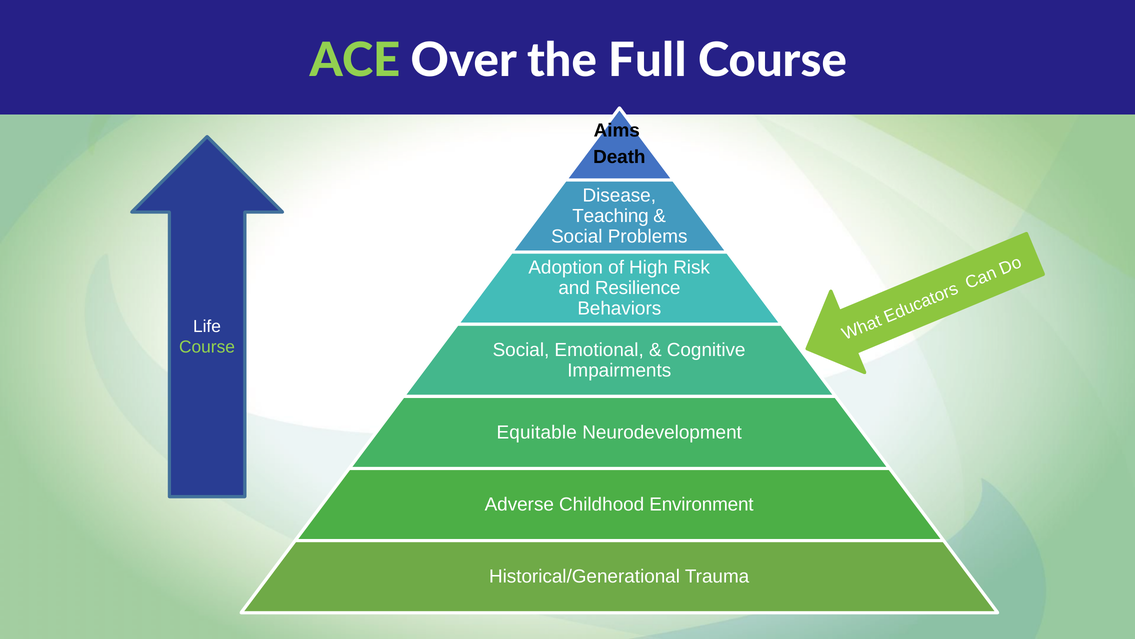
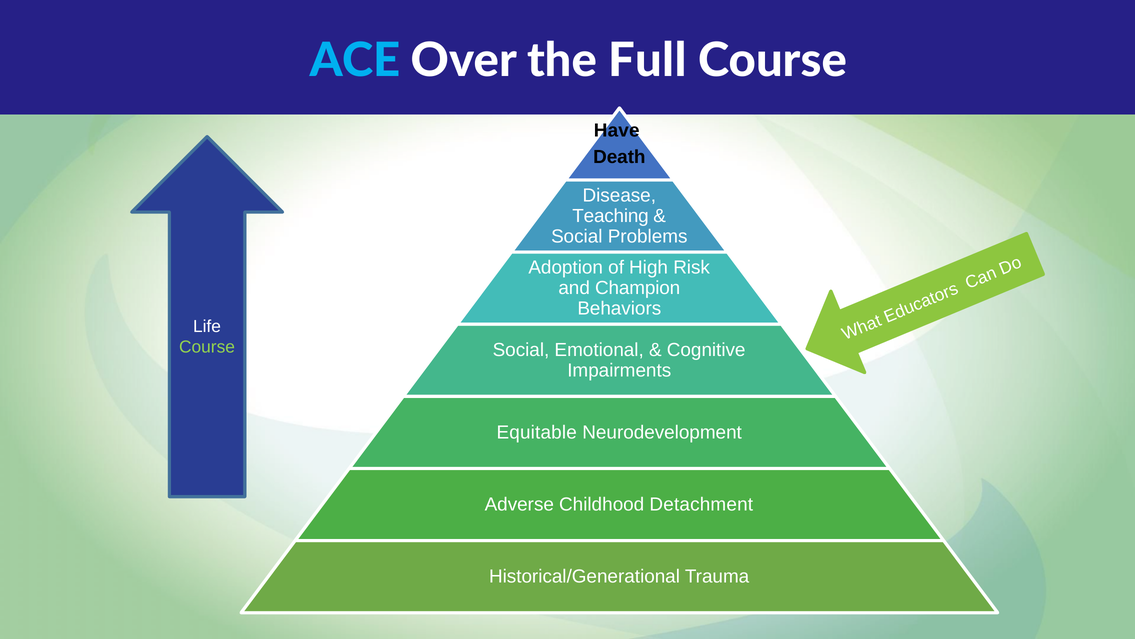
ACE colour: light green -> light blue
Aims: Aims -> Have
Resilience: Resilience -> Champion
Environment: Environment -> Detachment
